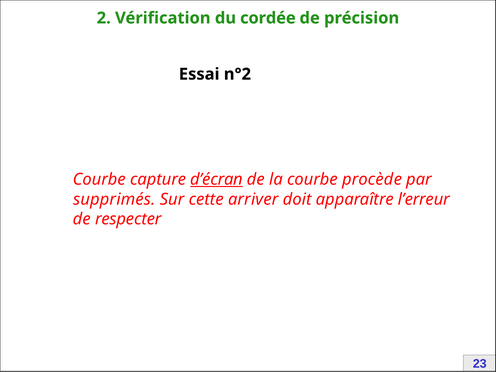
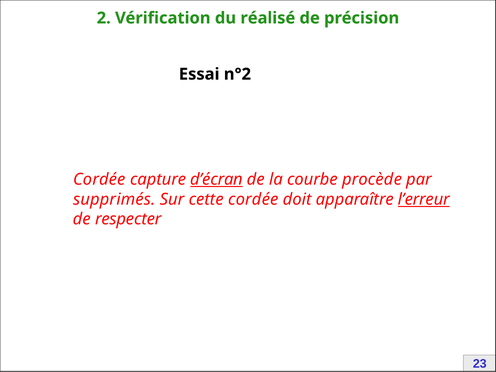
cordée: cordée -> réalisé
Courbe at (99, 179): Courbe -> Cordée
cette arriver: arriver -> cordée
l’erreur underline: none -> present
